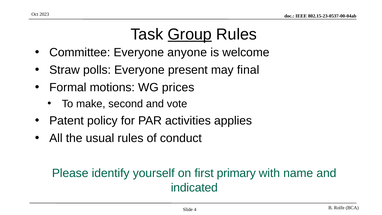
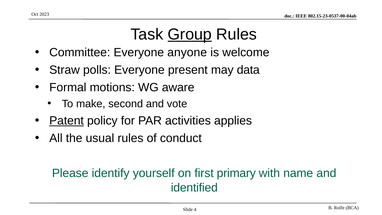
final: final -> data
prices: prices -> aware
Patent underline: none -> present
indicated: indicated -> identified
